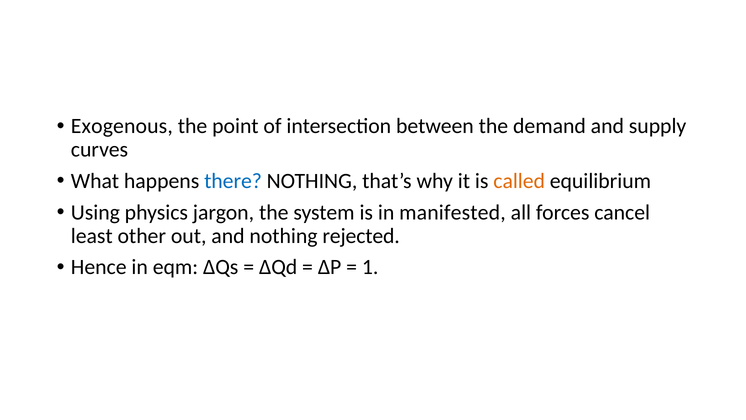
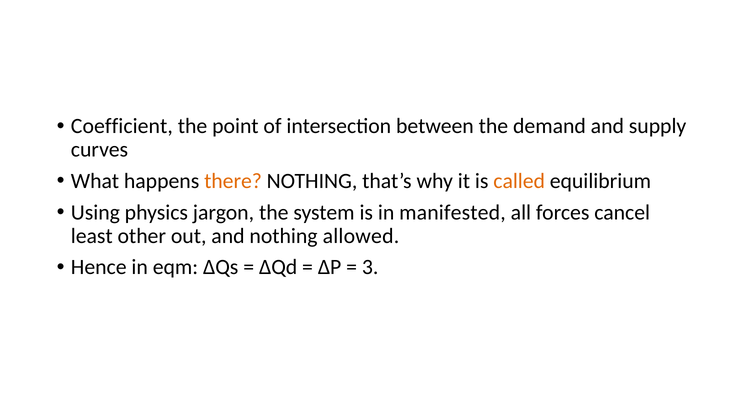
Exogenous: Exogenous -> Coefficient
there colour: blue -> orange
rejected: rejected -> allowed
1: 1 -> 3
